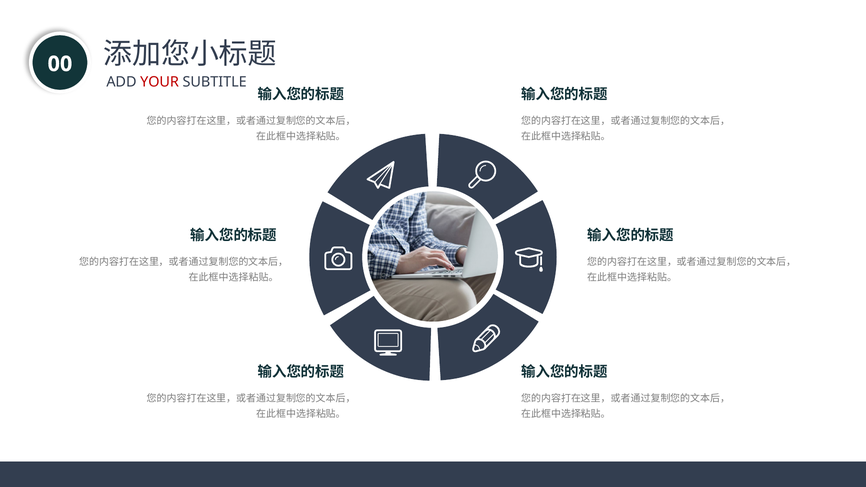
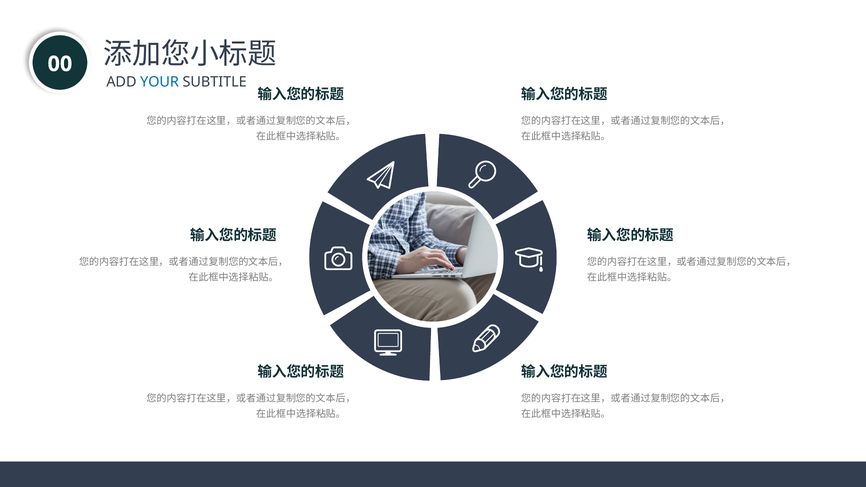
YOUR colour: red -> blue
